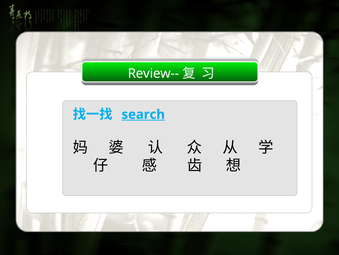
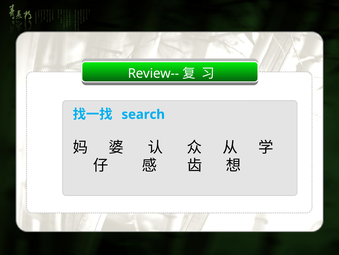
search underline: present -> none
